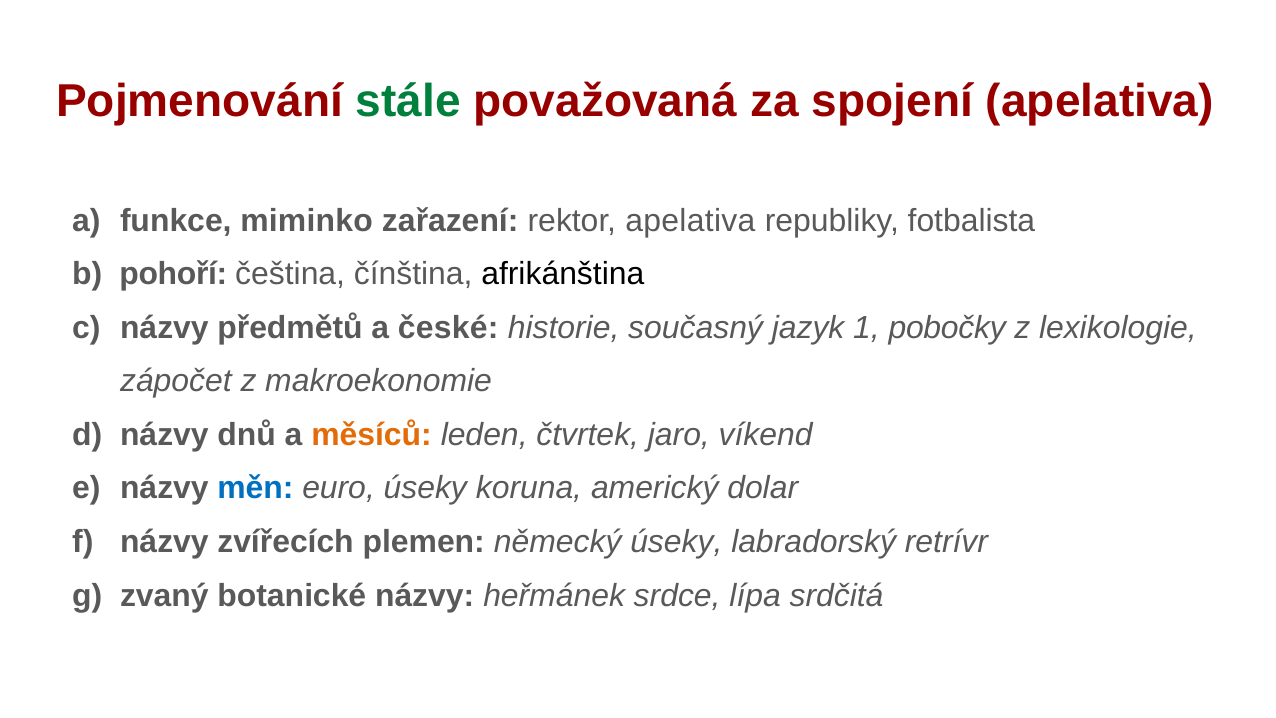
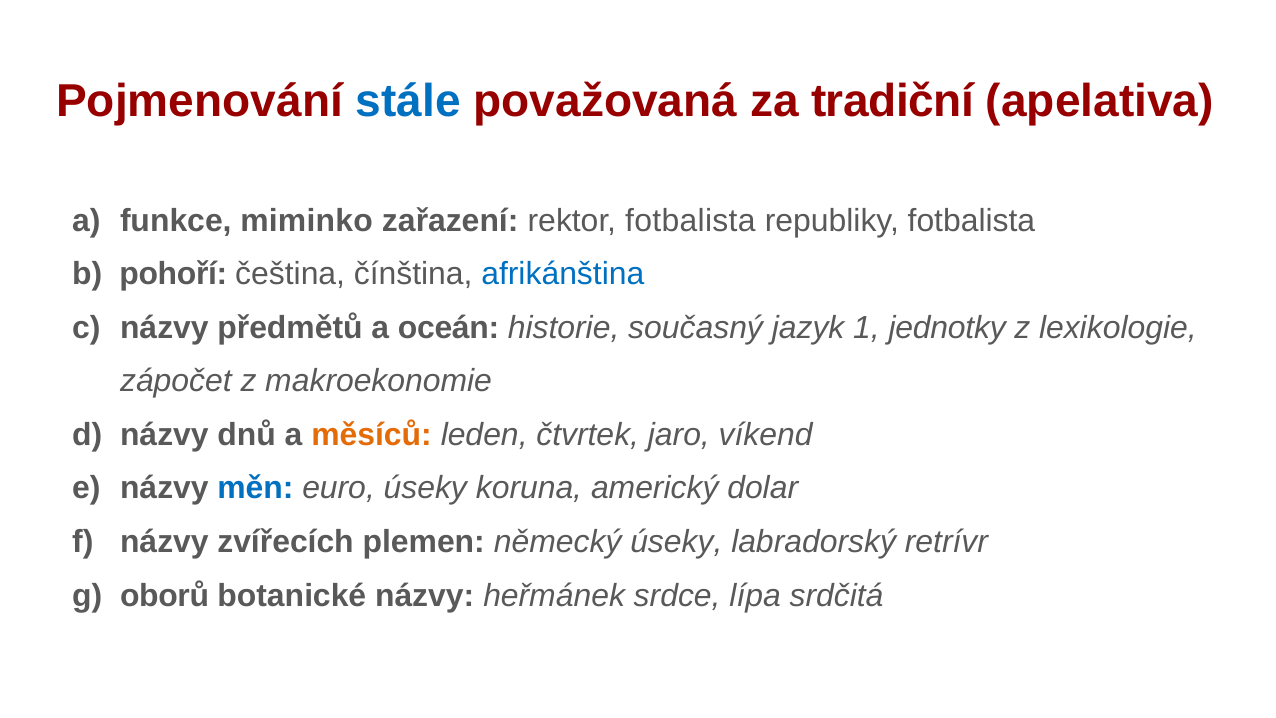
stále colour: green -> blue
spojení: spojení -> tradiční
rektor apelativa: apelativa -> fotbalista
afrikánština colour: black -> blue
české: české -> oceán
pobočky: pobočky -> jednotky
zvaný: zvaný -> oborů
